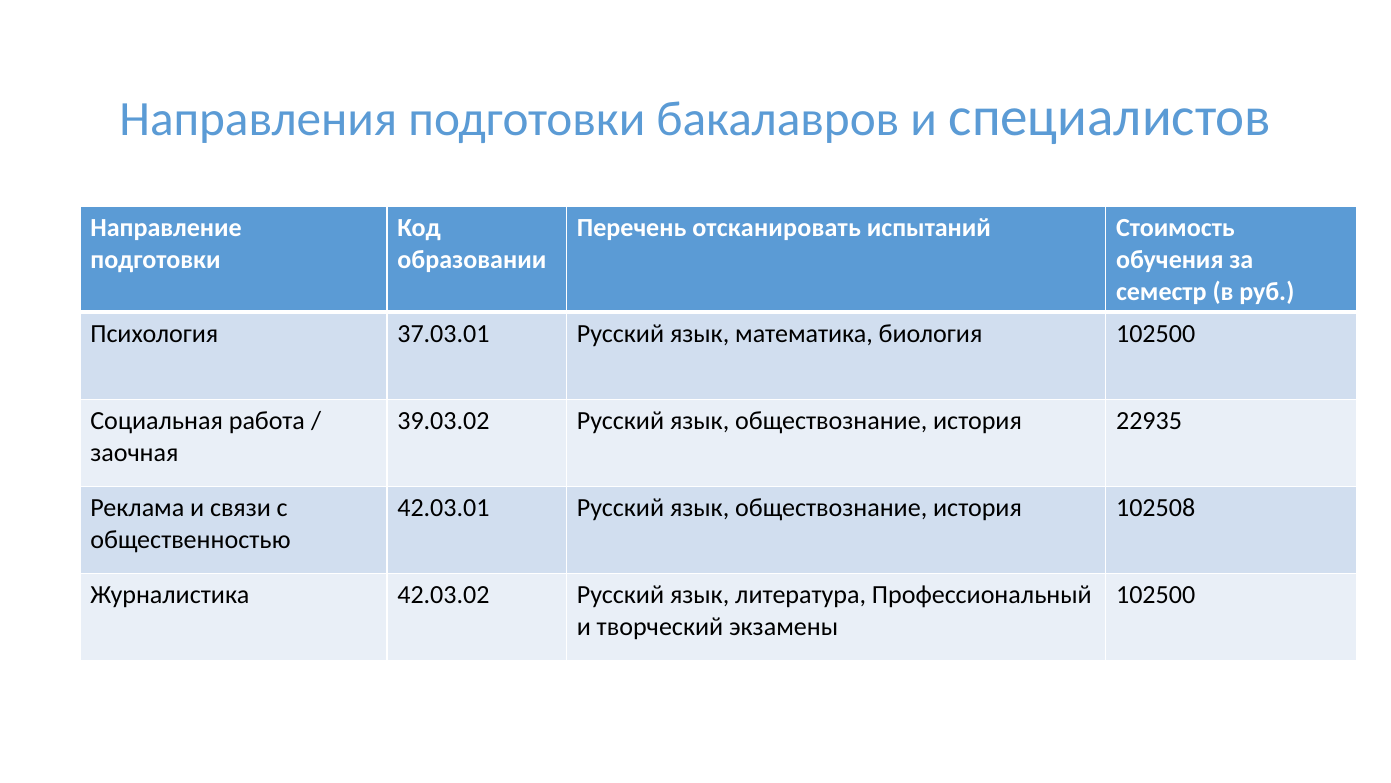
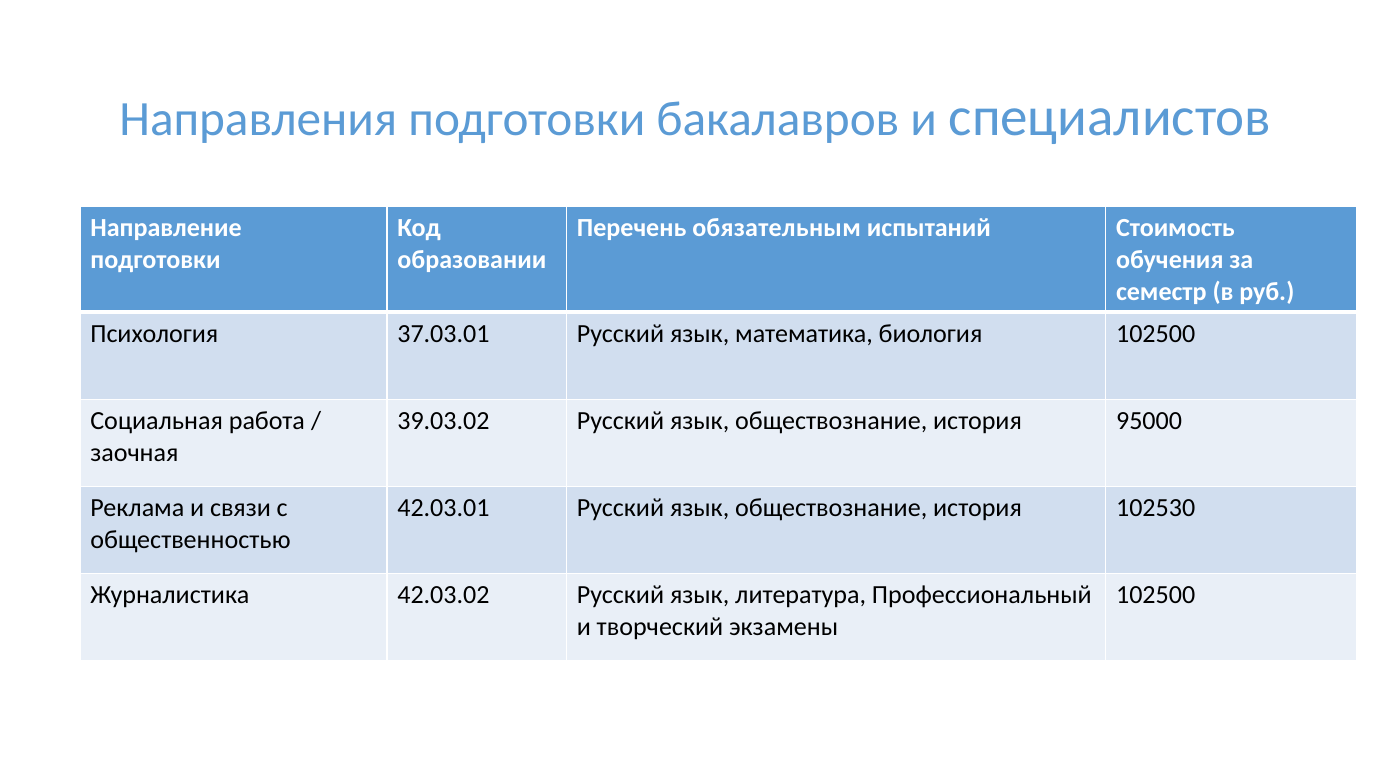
отсканировать: отсканировать -> обязательным
22935: 22935 -> 95000
102508: 102508 -> 102530
